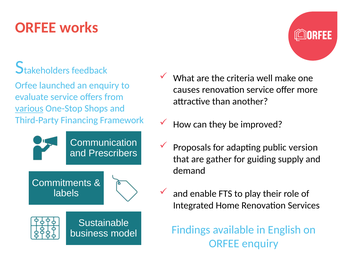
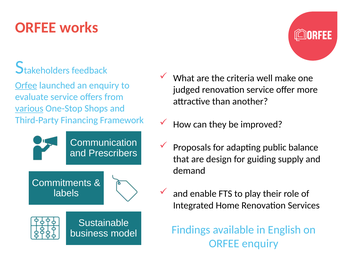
Orfee at (26, 85) underline: none -> present
causes: causes -> judged
version: version -> balance
gather: gather -> design
